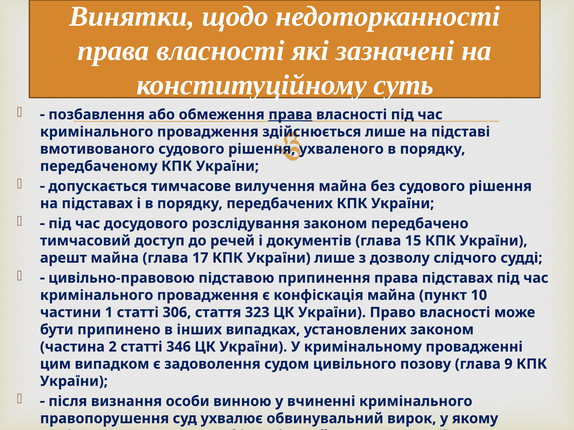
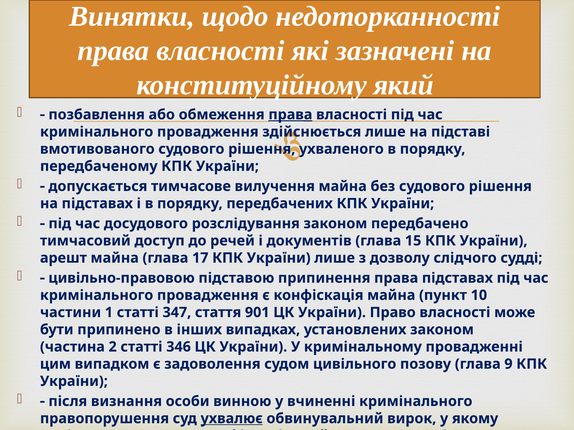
суть: суть -> який
306: 306 -> 347
323: 323 -> 901
ухвалює underline: none -> present
